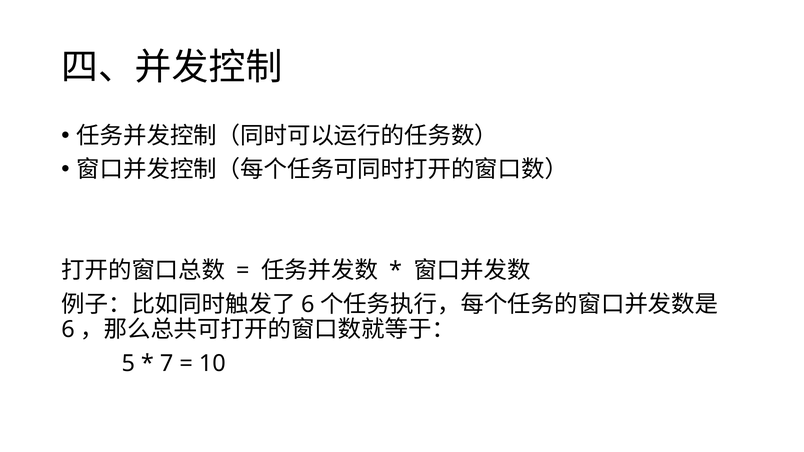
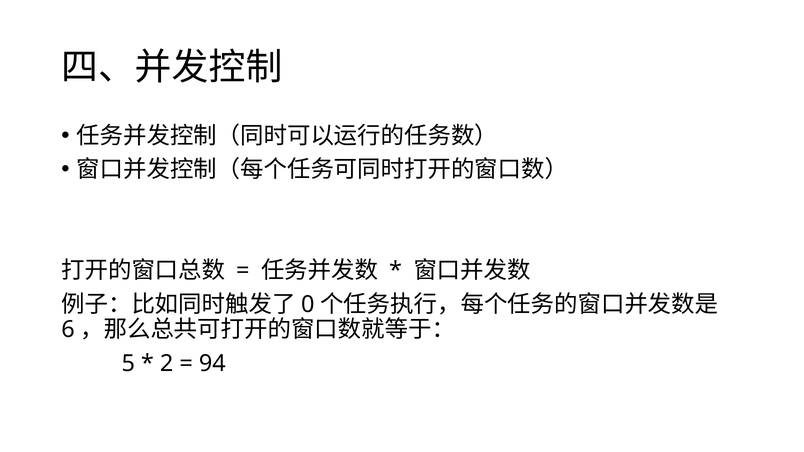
6 at (308, 304): 6 -> 0
7: 7 -> 2
10: 10 -> 94
